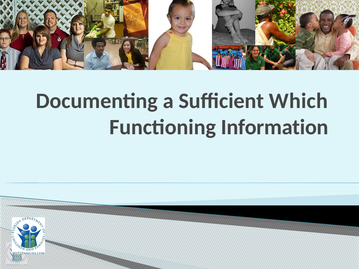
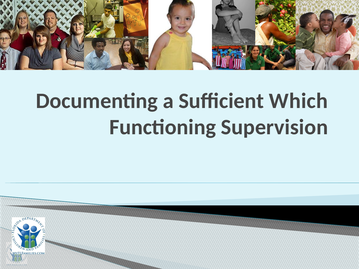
Information: Information -> Supervision
